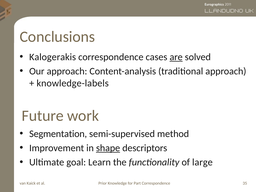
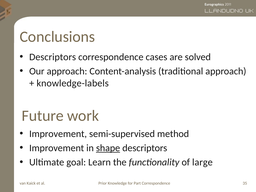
Kalogerakis at (53, 57): Kalogerakis -> Descriptors
are underline: present -> none
Segmentation at (58, 134): Segmentation -> Improvement
